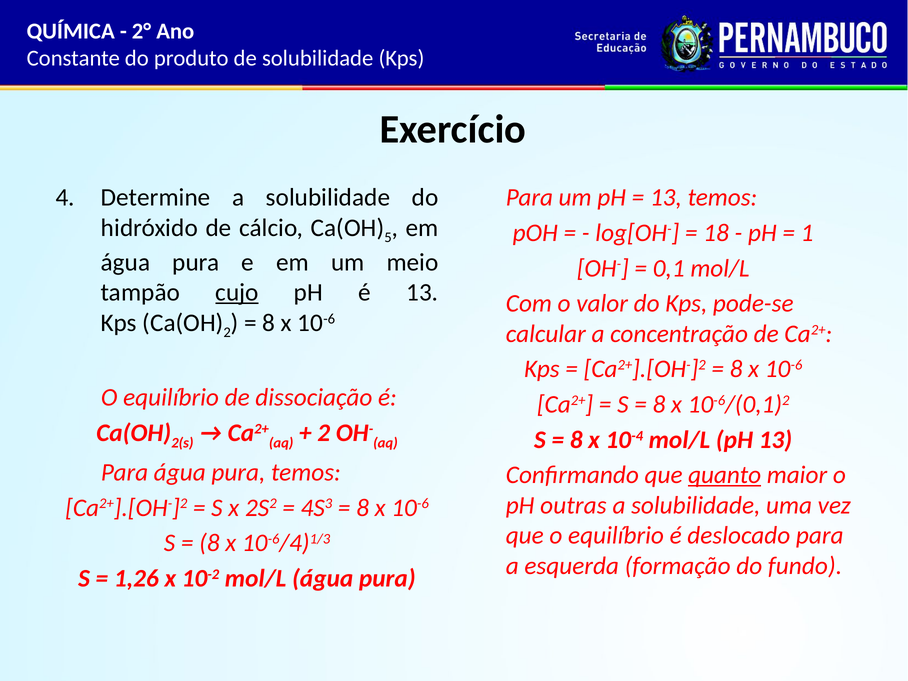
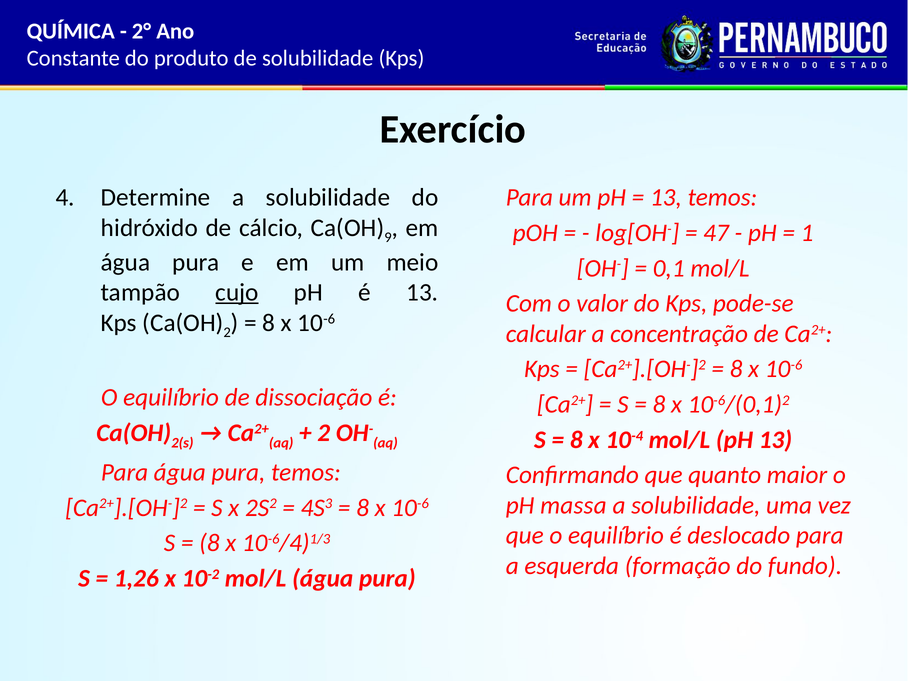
5: 5 -> 9
18: 18 -> 47
quanto underline: present -> none
outras: outras -> massa
